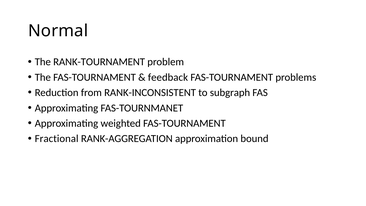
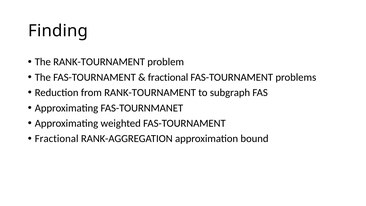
Normal: Normal -> Finding
feedback at (168, 77): feedback -> fractional
from RANK-INCONSISTENT: RANK-INCONSISTENT -> RANK-TOURNAMENT
